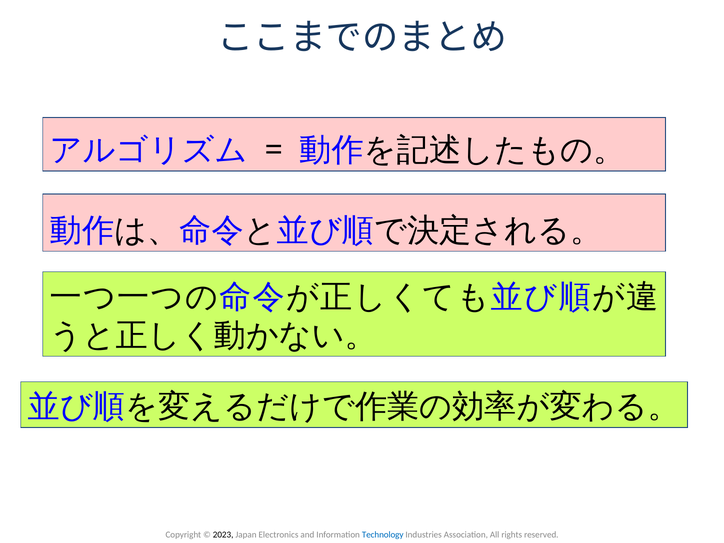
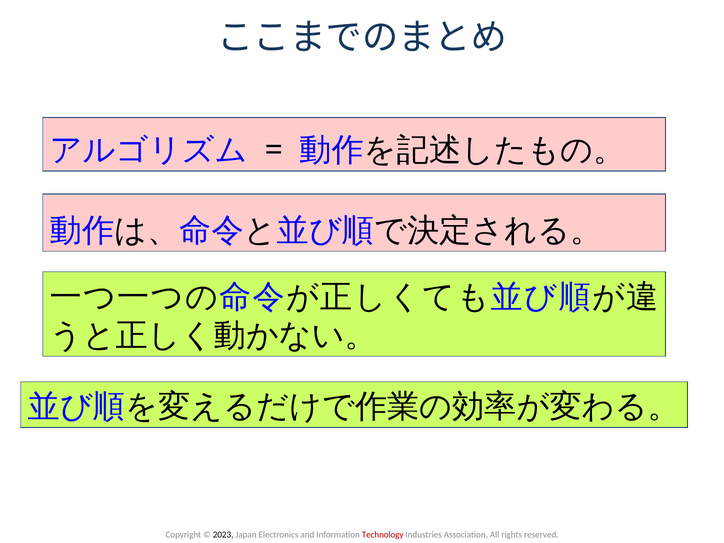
Technology colour: blue -> red
